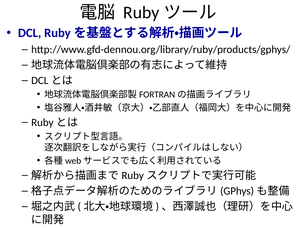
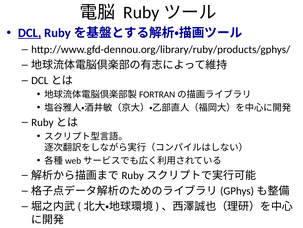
DCL underline: none -> present
